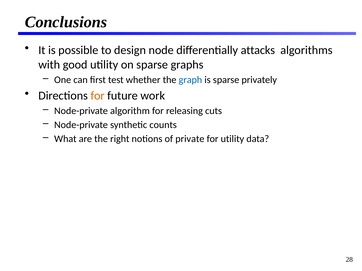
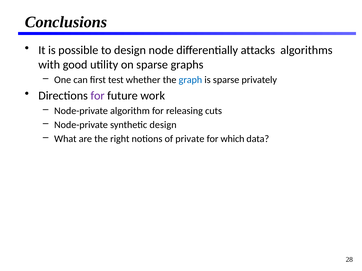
for at (98, 96) colour: orange -> purple
synthetic counts: counts -> design
for utility: utility -> which
